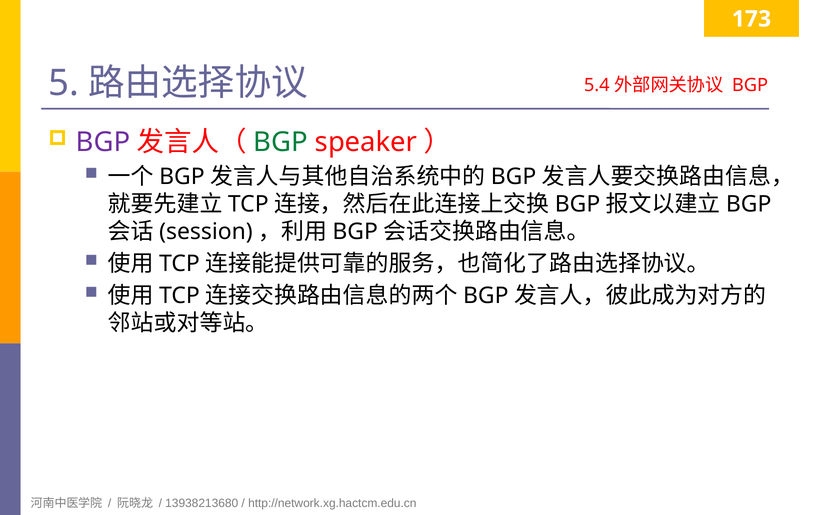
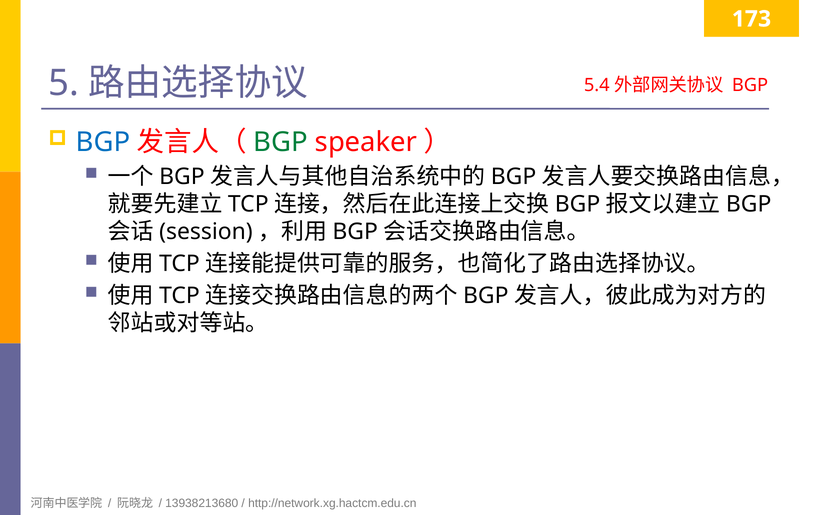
BGP at (103, 142) colour: purple -> blue
